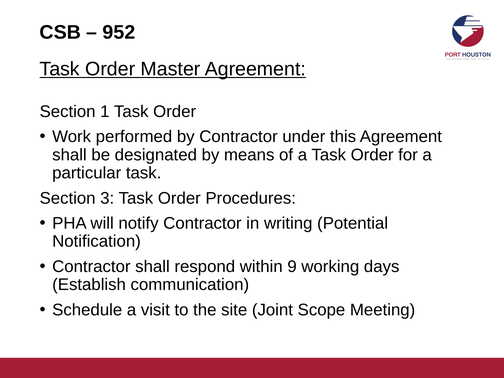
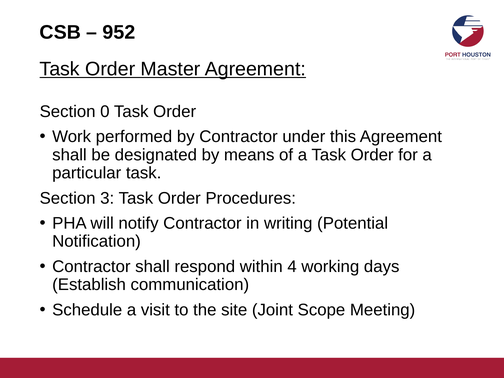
1: 1 -> 0
9: 9 -> 4
